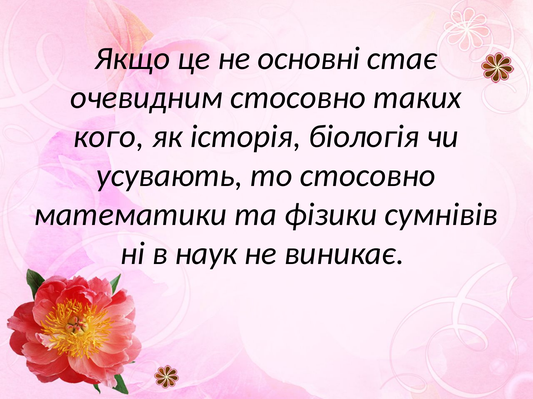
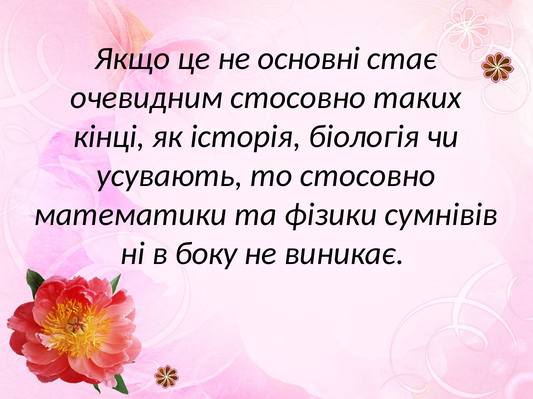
кого: кого -> кінці
наук: наук -> боку
